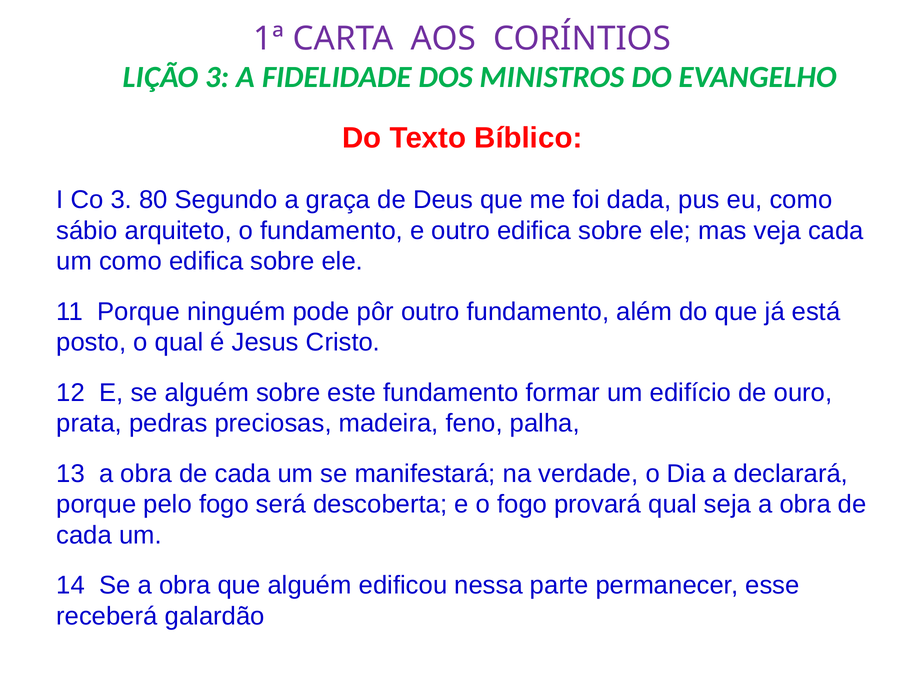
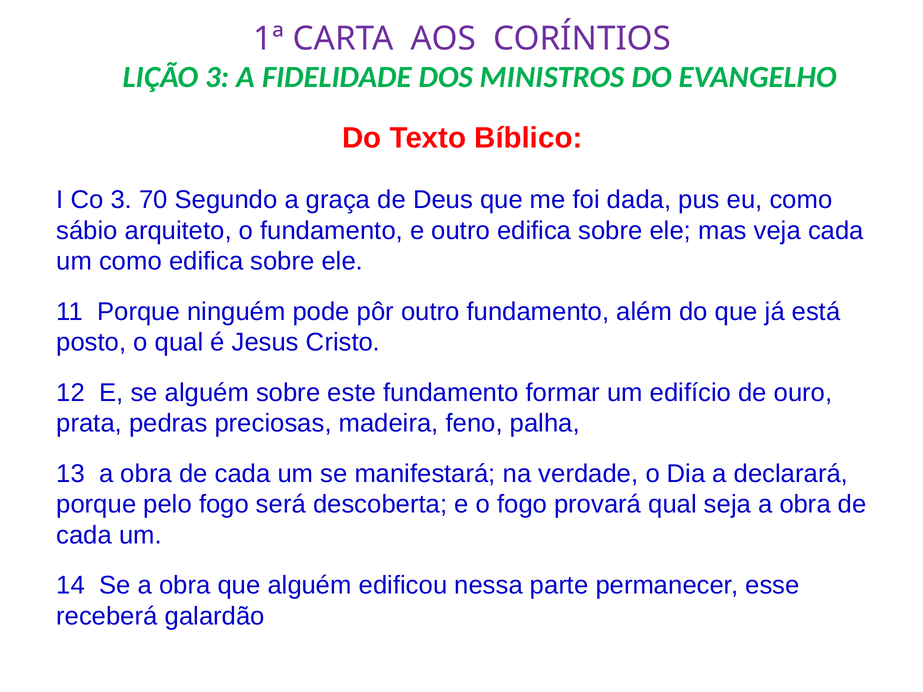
80: 80 -> 70
